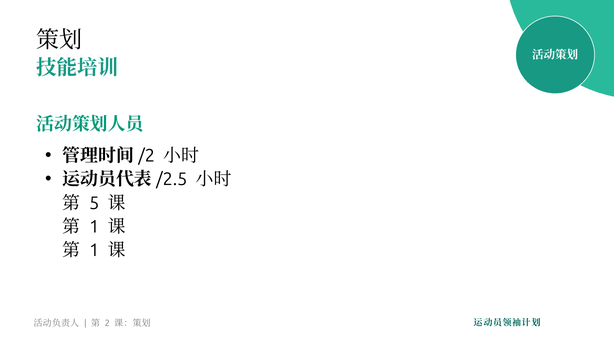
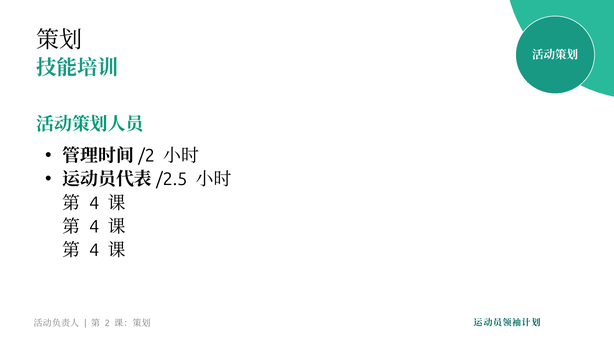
5 at (94, 203): 5 -> 4
1 at (94, 226): 1 -> 4
1 at (94, 250): 1 -> 4
